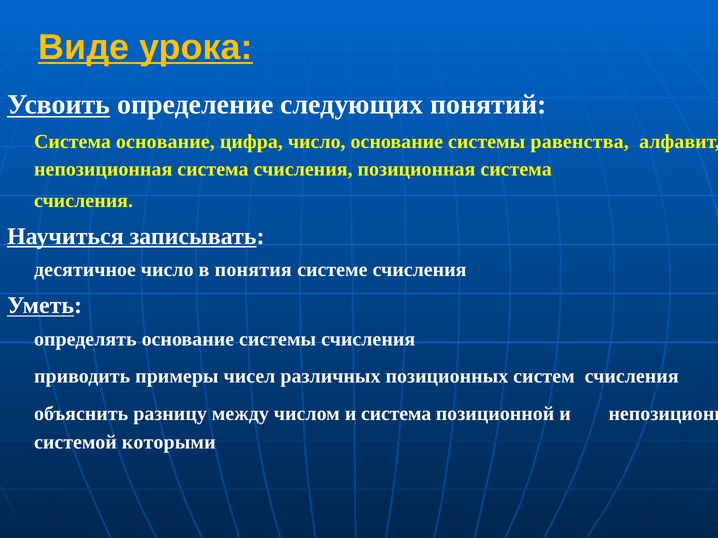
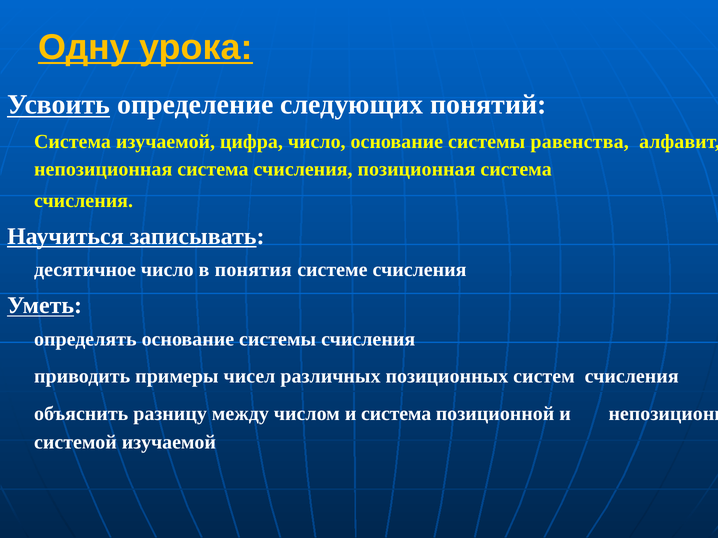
Виде: Виде -> Одну
Система основание: основание -> изучаемой
системой которыми: которыми -> изучаемой
